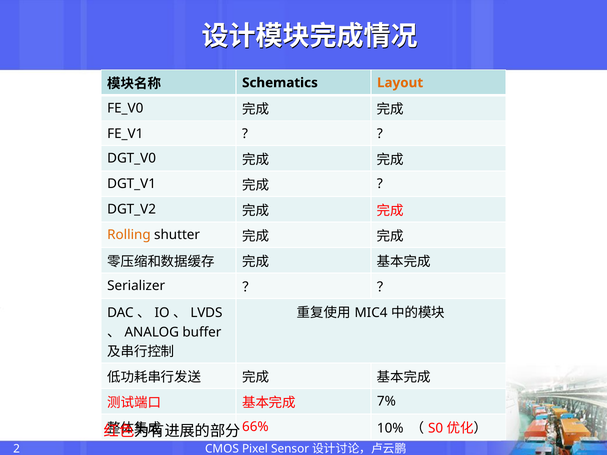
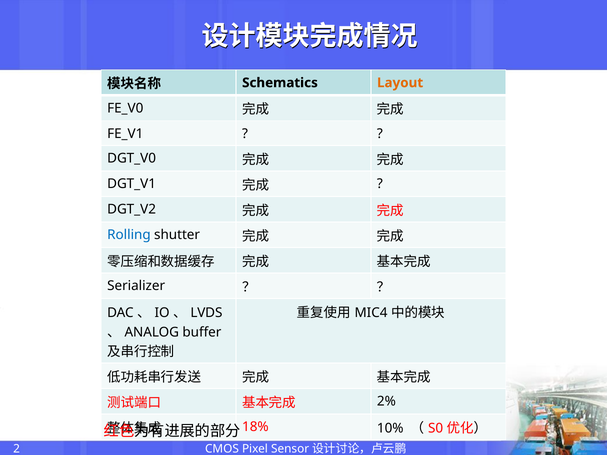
Rolling colour: orange -> blue
7%: 7% -> 2%
66%: 66% -> 18%
